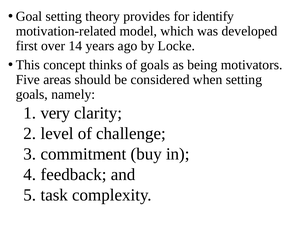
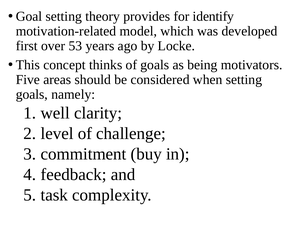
14: 14 -> 53
very: very -> well
